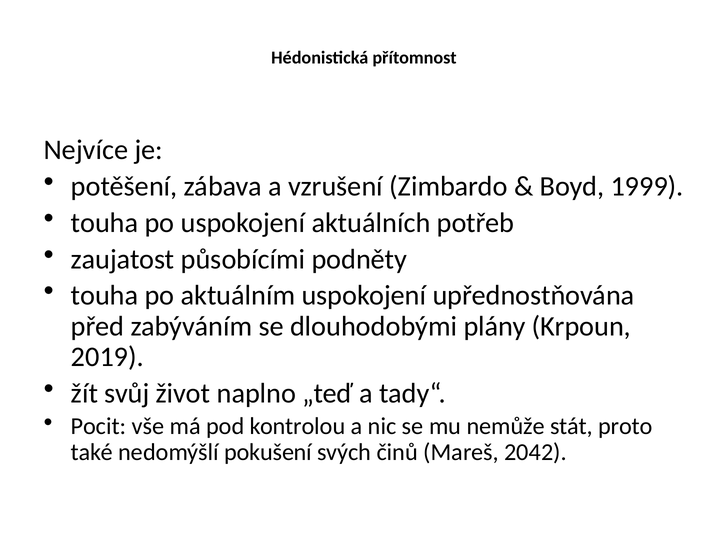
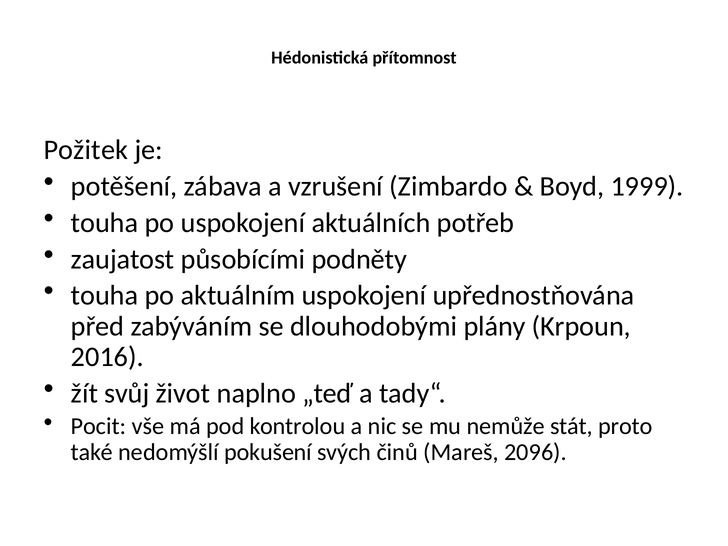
Nejvíce: Nejvíce -> Požitek
2019: 2019 -> 2016
2042: 2042 -> 2096
